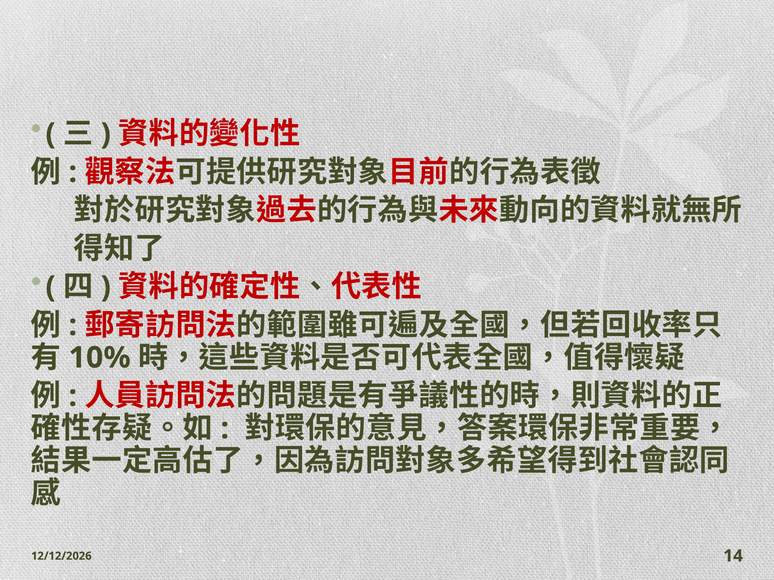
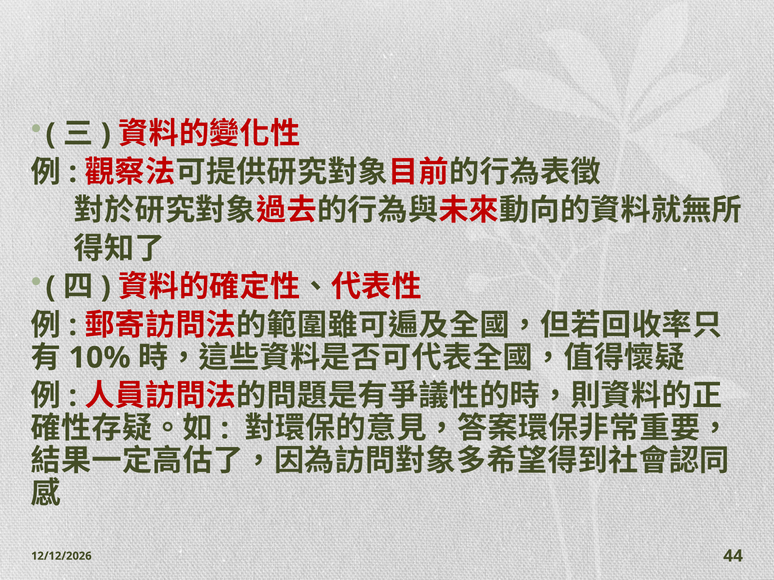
14: 14 -> 44
